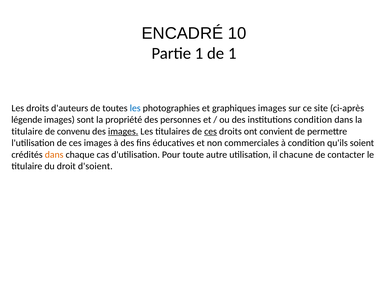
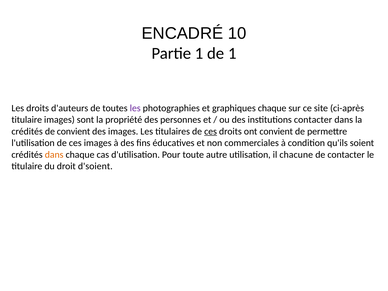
les at (135, 108) colour: blue -> purple
graphiques images: images -> chaque
légende at (27, 120): légende -> titulaire
institutions condition: condition -> contacter
titulaire at (27, 131): titulaire -> crédités
de convenu: convenu -> convient
images at (123, 131) underline: present -> none
